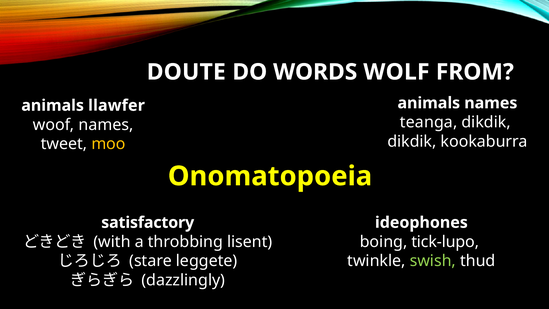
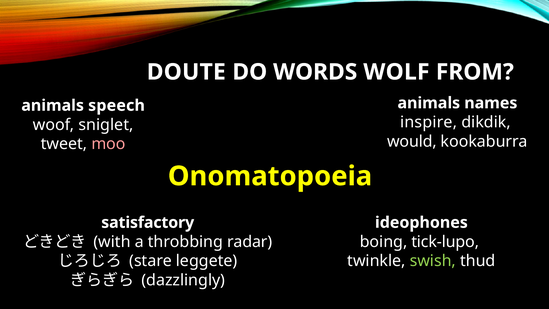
llawfer: llawfer -> speech
teanga: teanga -> inspire
woof names: names -> sniglet
dikdik at (412, 141): dikdik -> would
moo colour: yellow -> pink
lisent: lisent -> radar
